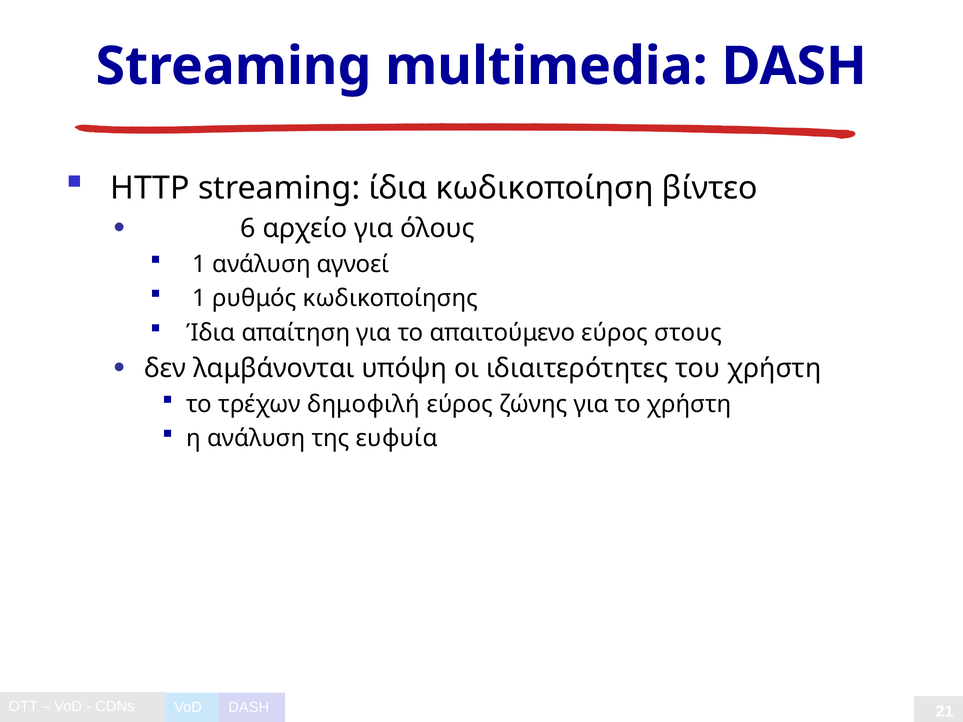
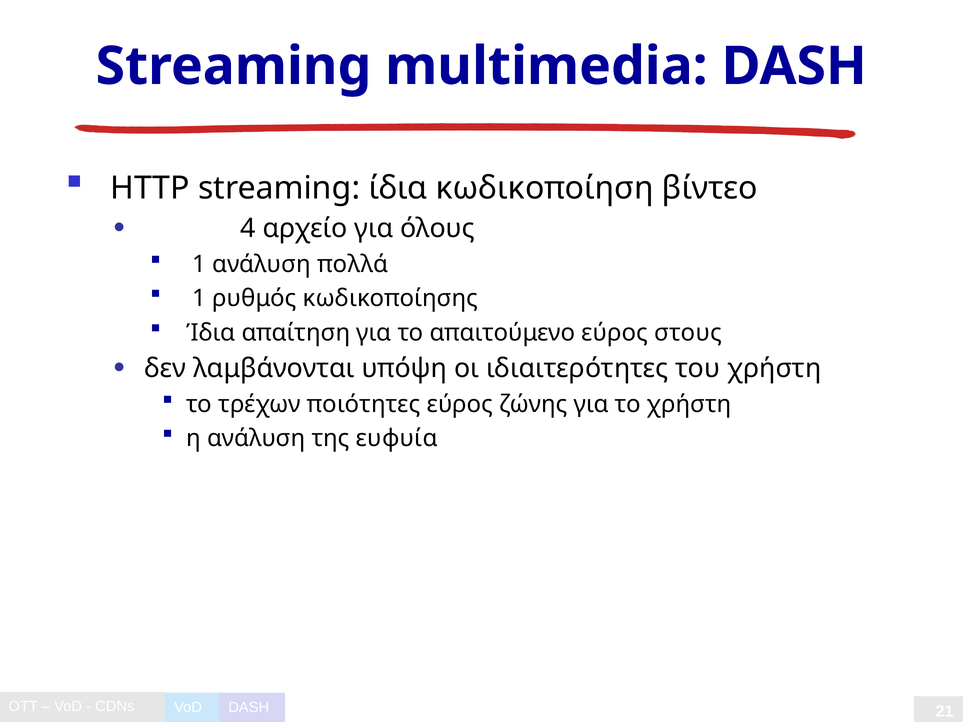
6: 6 -> 4
αγνοεί: αγνοεί -> πολλά
δημοφιλή: δημοφιλή -> ποιότητες
